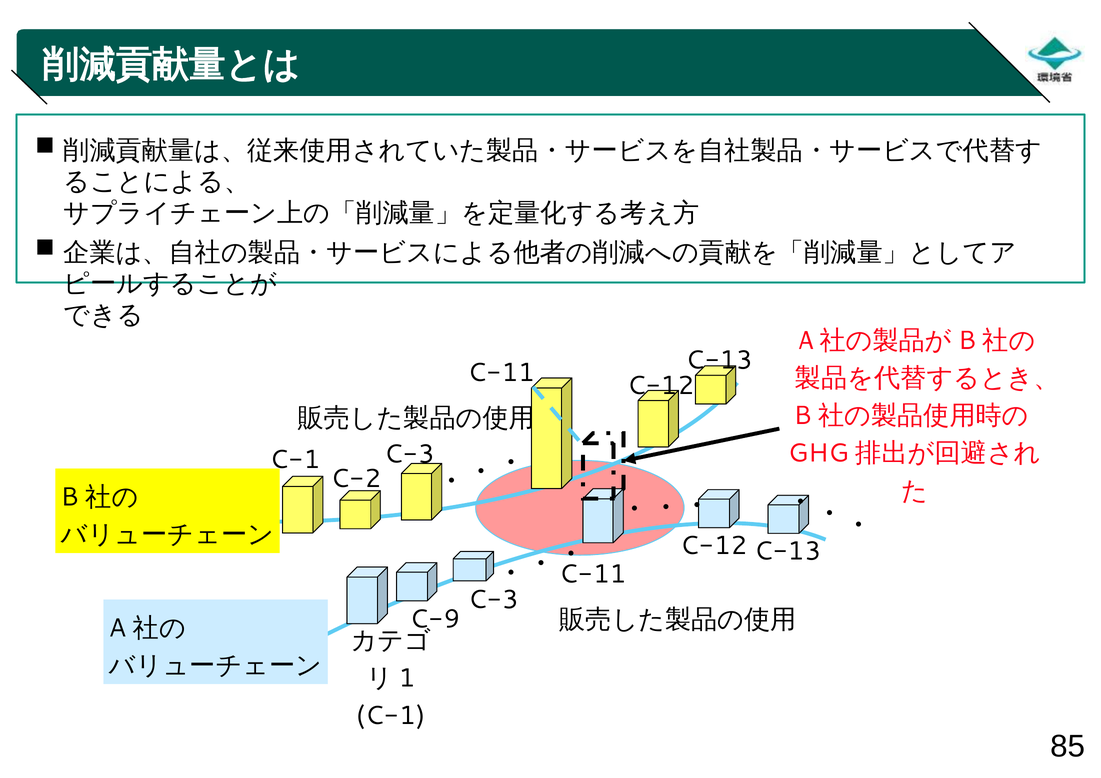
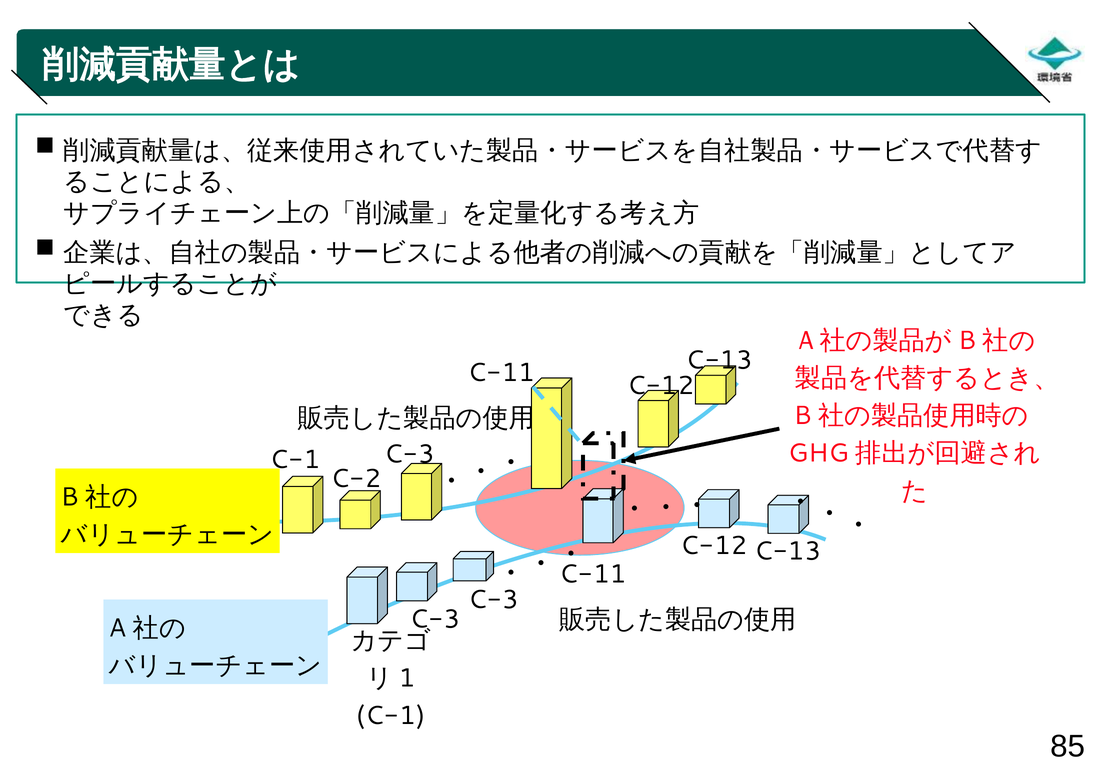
C-9 at (435, 620): C-9 -> C-3
